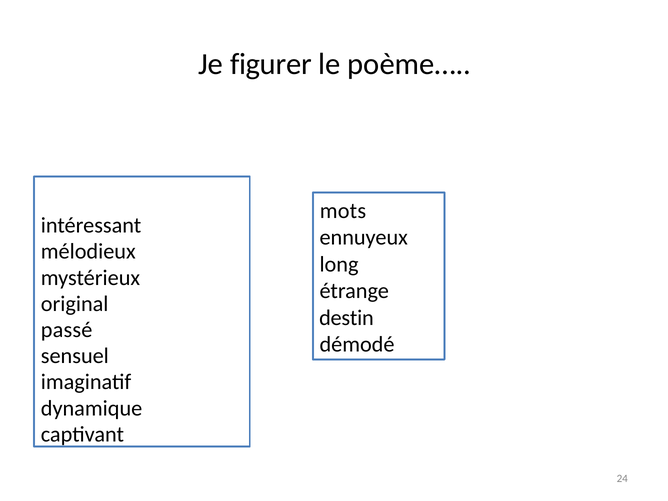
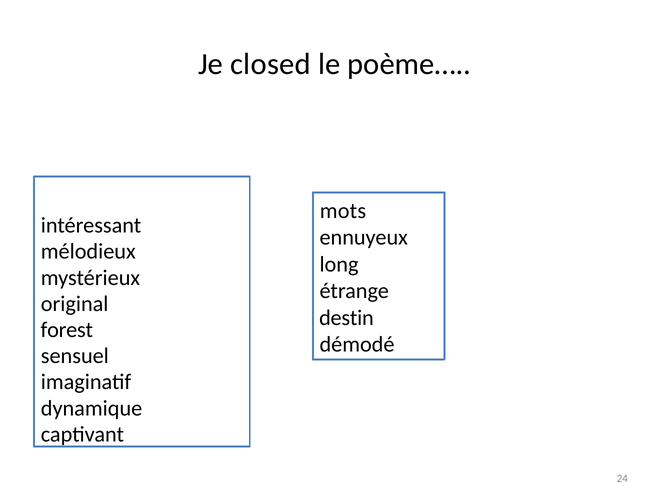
figurer: figurer -> closed
passé: passé -> forest
